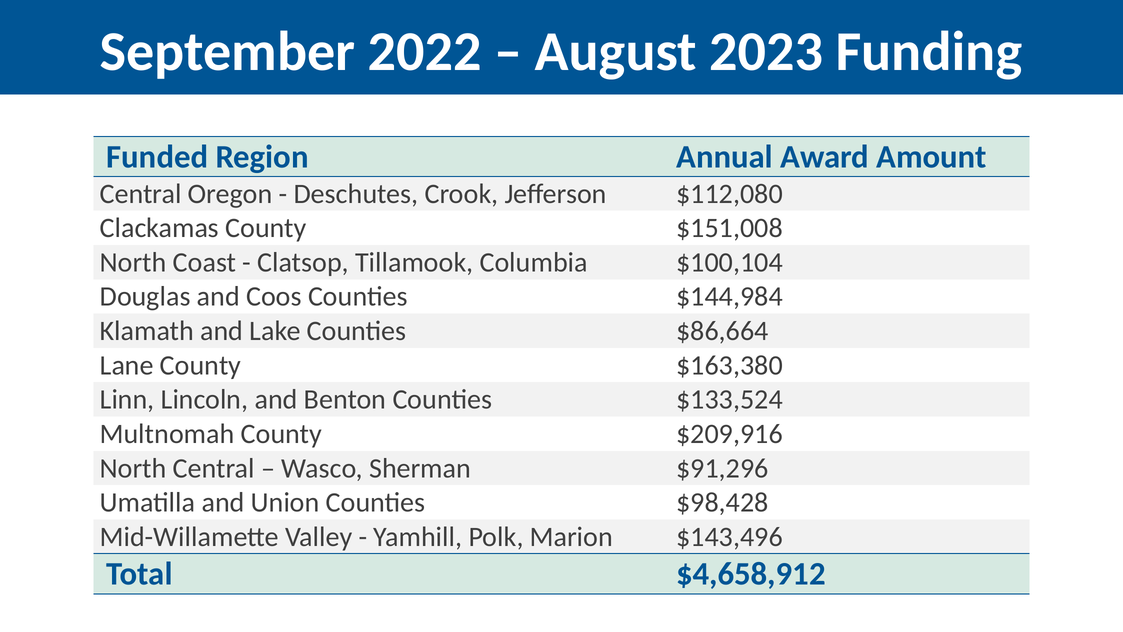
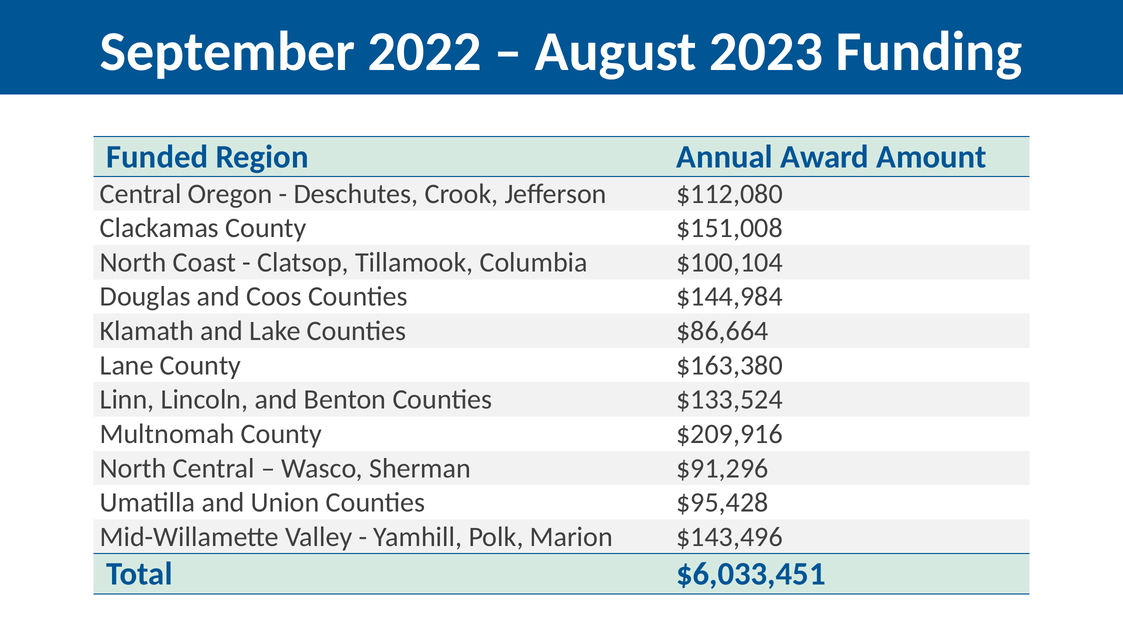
$98,428: $98,428 -> $95,428
$4,658,912: $4,658,912 -> $6,033,451
